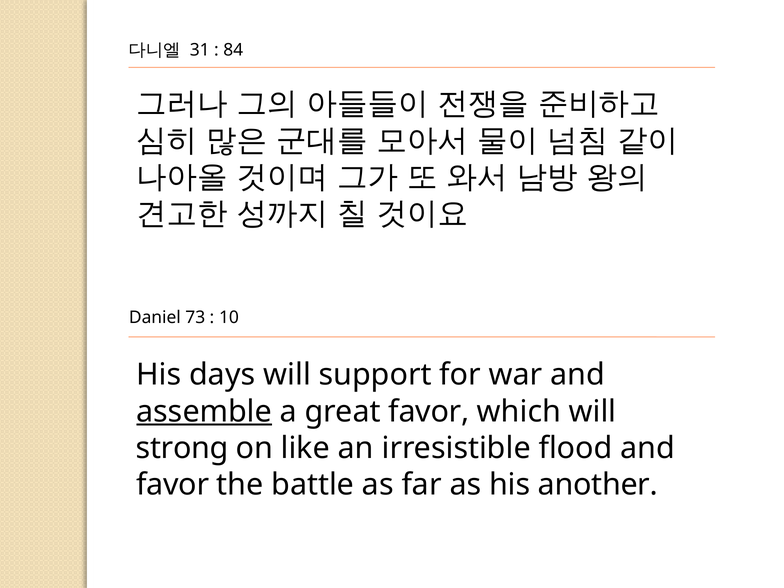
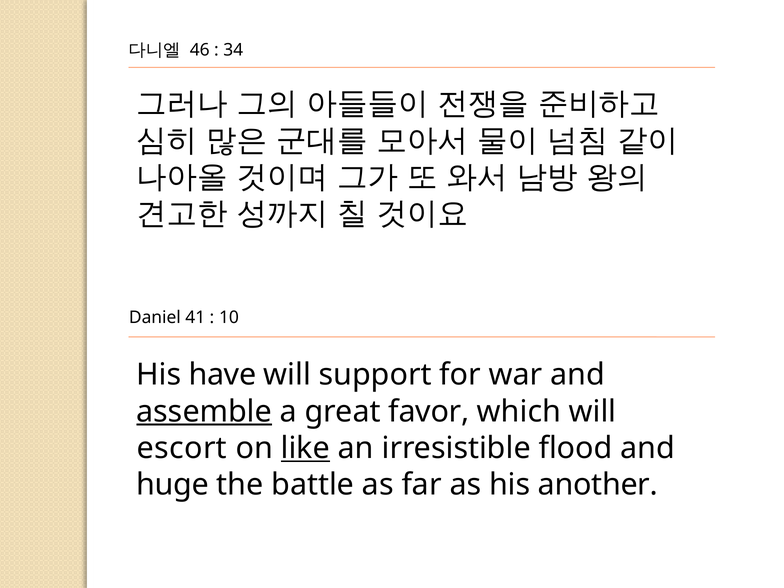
31: 31 -> 46
84: 84 -> 34
73: 73 -> 41
days: days -> have
strong: strong -> escort
like underline: none -> present
favor at (173, 485): favor -> huge
